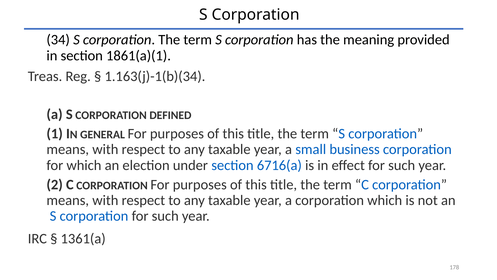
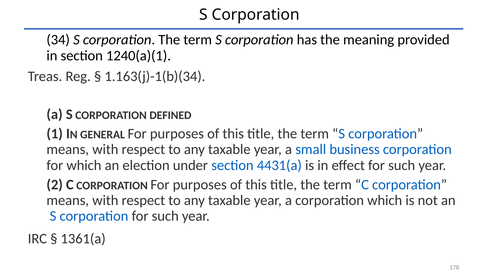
1861(a)(1: 1861(a)(1 -> 1240(a)(1
6716(a: 6716(a -> 4431(a
